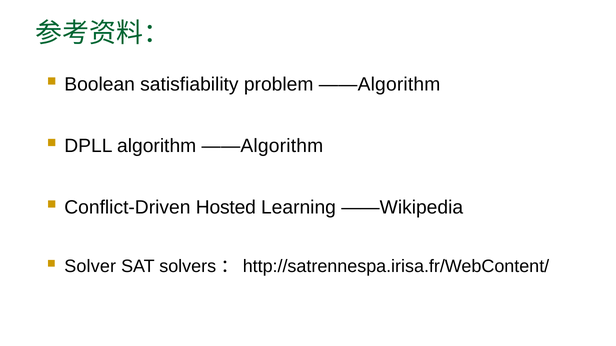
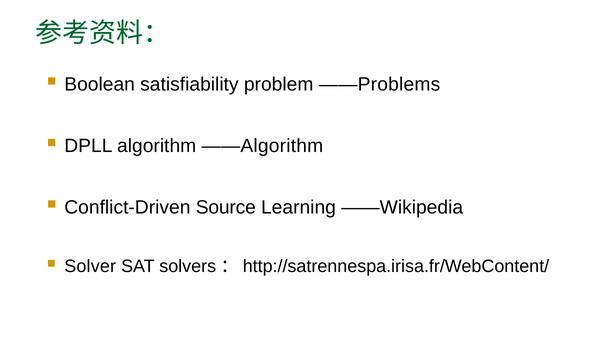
problem ——Algorithm: ——Algorithm -> ——Problems
Hosted: Hosted -> Source
